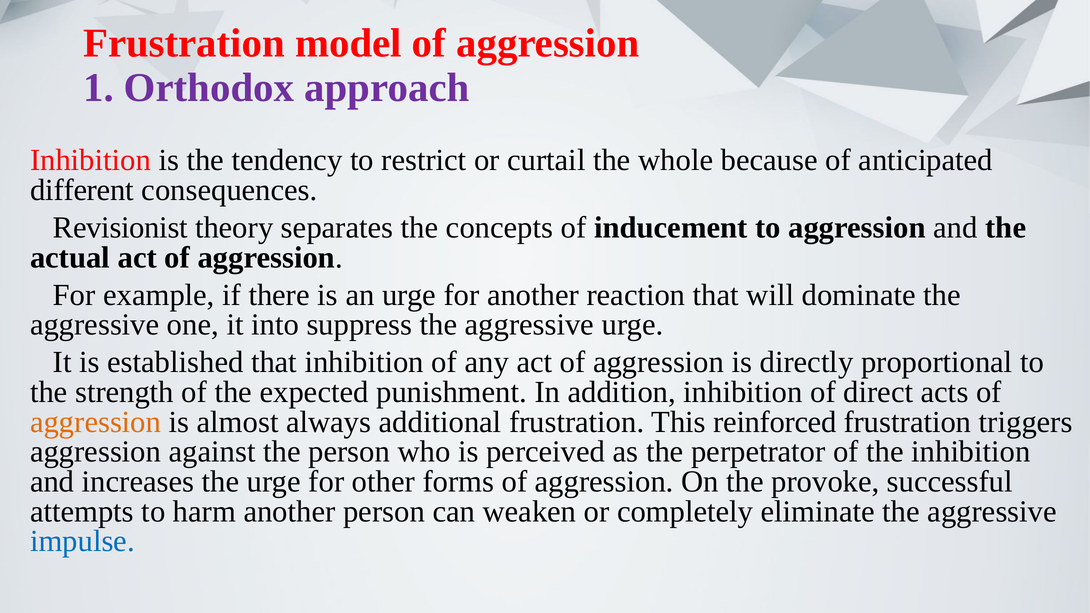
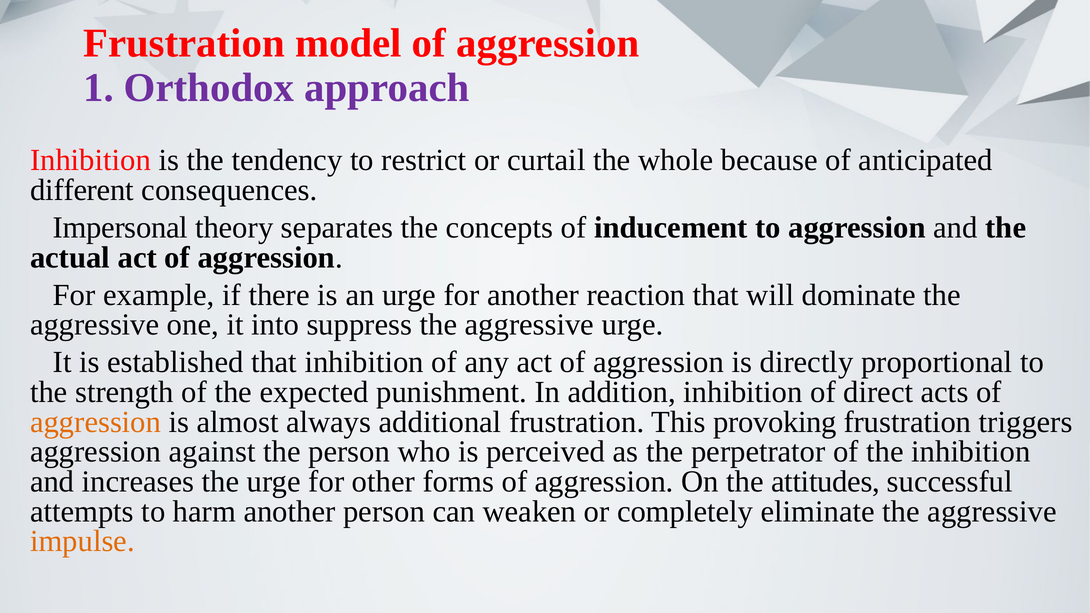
Revisionist: Revisionist -> Impersonal
reinforced: reinforced -> provoking
provoke: provoke -> attitudes
impulse colour: blue -> orange
